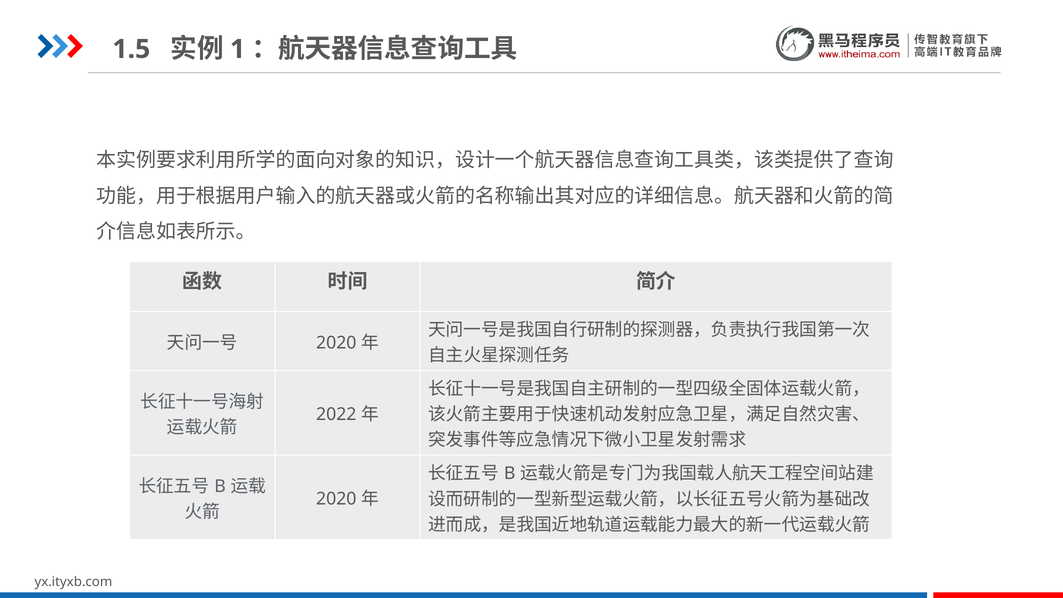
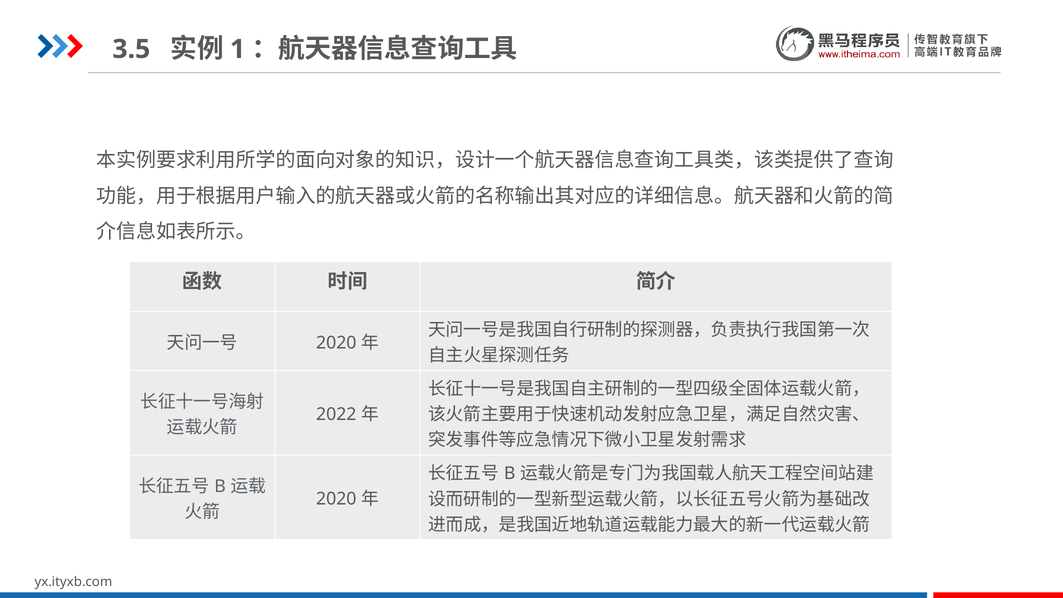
1.5: 1.5 -> 3.5
